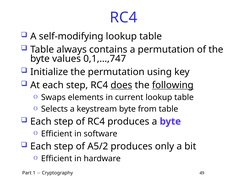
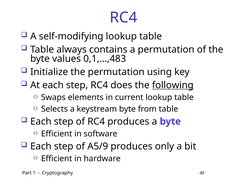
0,1,…,747: 0,1,…,747 -> 0,1,…,483
does underline: present -> none
A5/2: A5/2 -> A5/9
